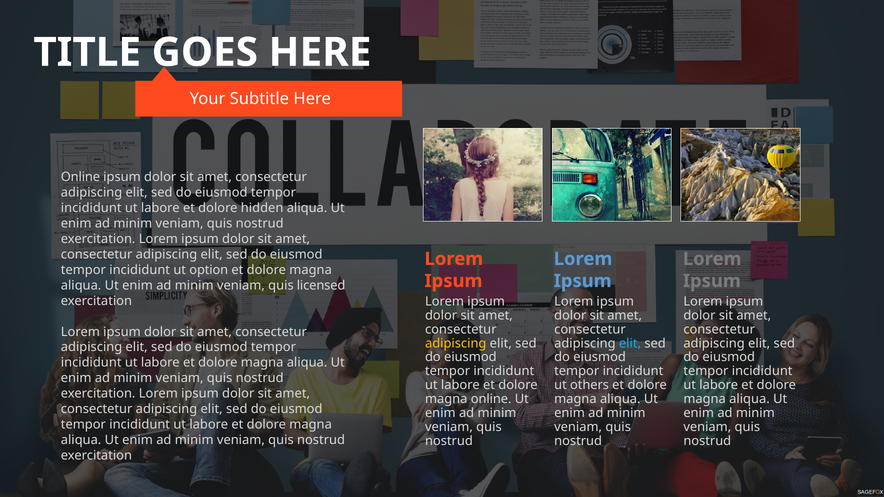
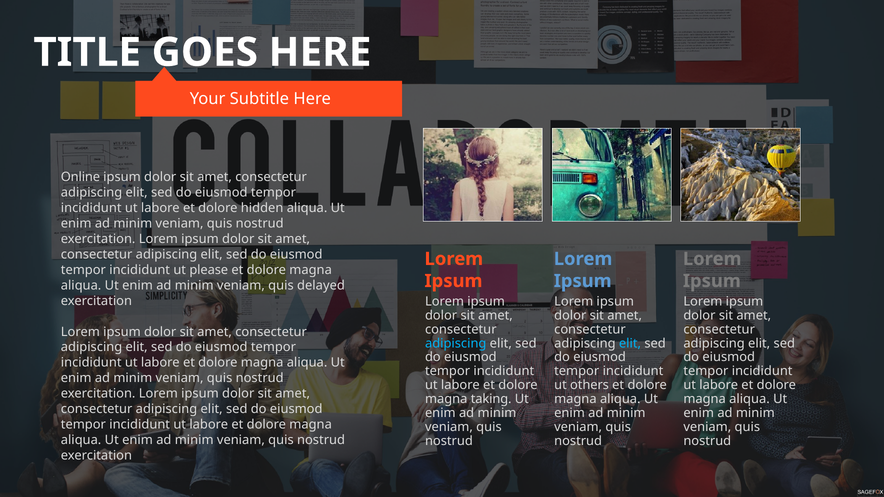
option: option -> please
licensed: licensed -> delayed
adipiscing at (456, 343) colour: yellow -> light blue
magna online: online -> taking
